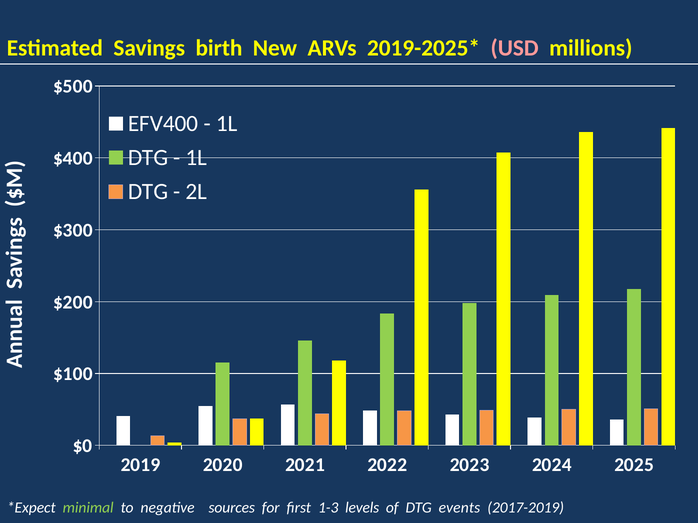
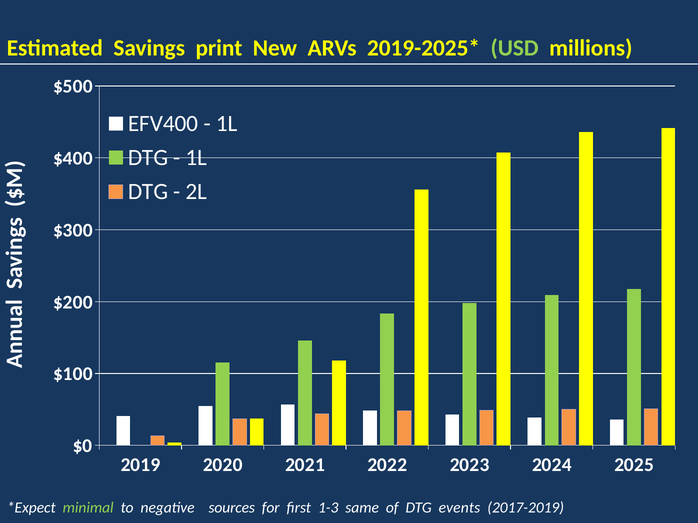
birth: birth -> print
USD colour: pink -> light green
levels: levels -> same
